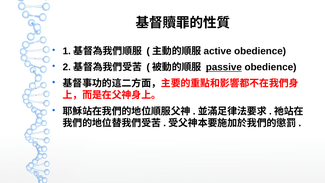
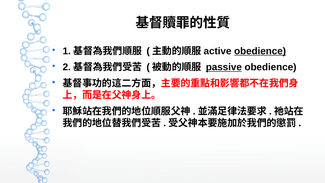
obedience at (260, 51) underline: none -> present
